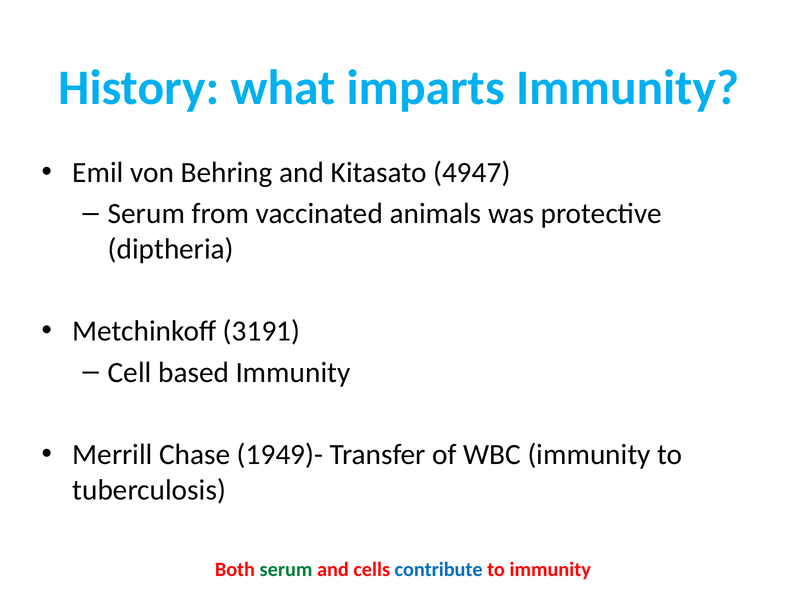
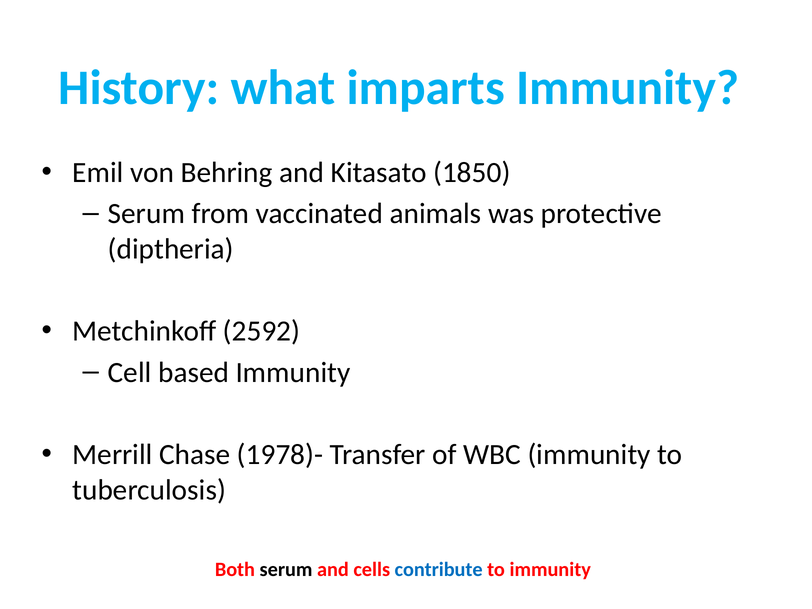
4947: 4947 -> 1850
3191: 3191 -> 2592
1949)-: 1949)- -> 1978)-
serum at (286, 569) colour: green -> black
